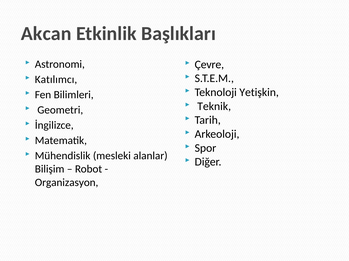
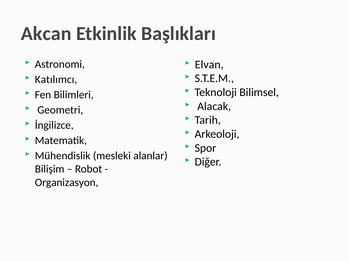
Çevre: Çevre -> Elvan
Yetişkin: Yetişkin -> Bilimsel
Teknik: Teknik -> Alacak
